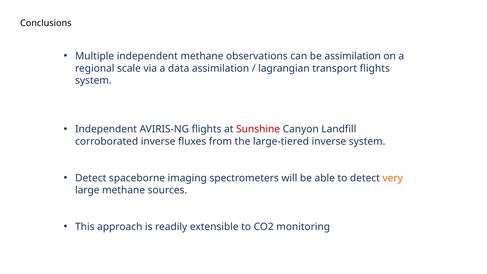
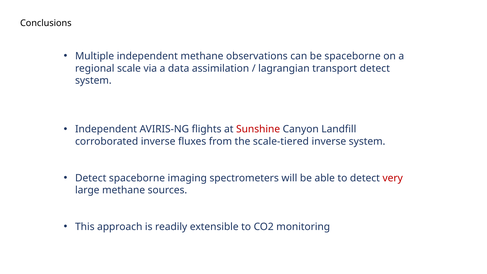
be assimilation: assimilation -> spaceborne
transport flights: flights -> detect
large-tiered: large-tiered -> scale-tiered
very colour: orange -> red
